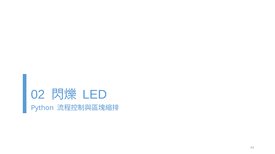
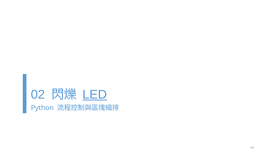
LED underline: none -> present
